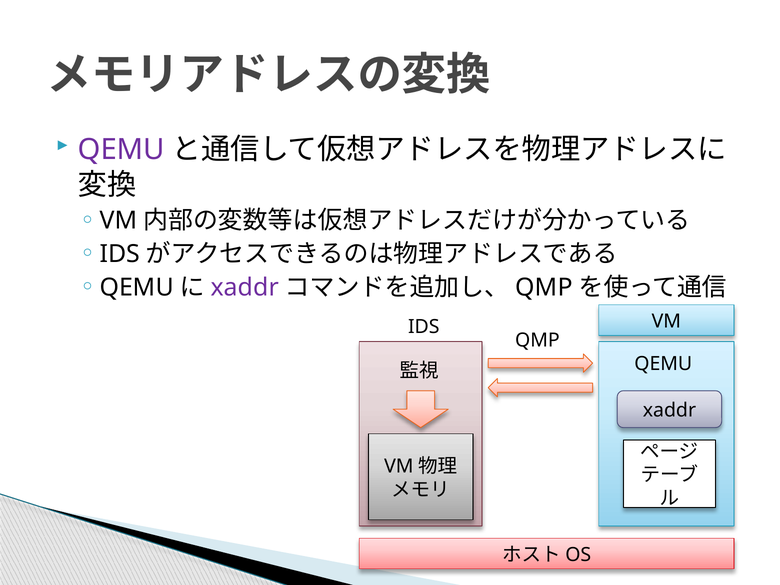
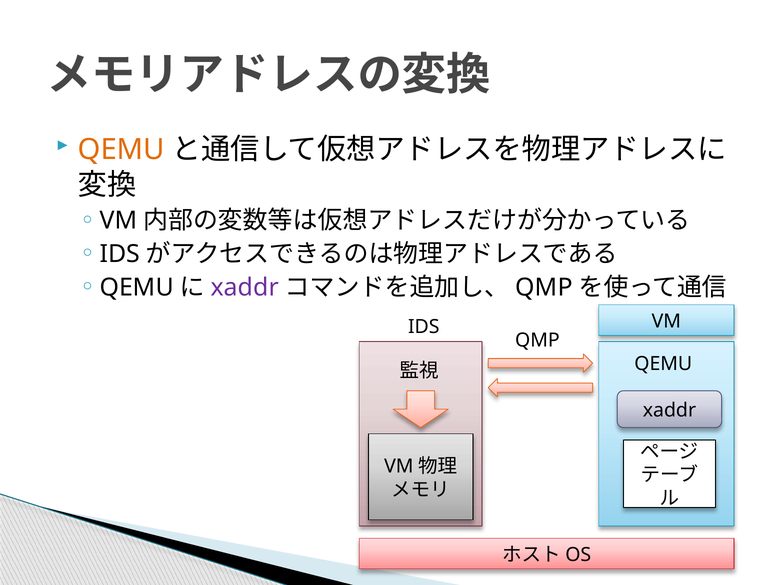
QEMU at (121, 150) colour: purple -> orange
